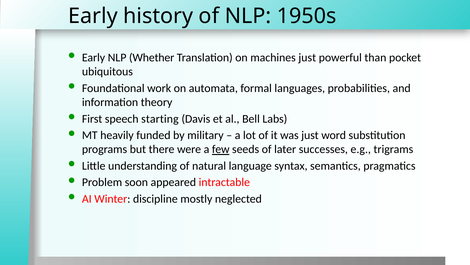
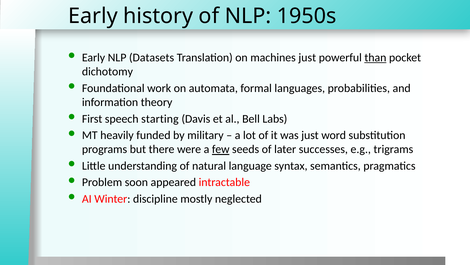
Whether: Whether -> Datasets
than underline: none -> present
ubiquitous: ubiquitous -> dichotomy
